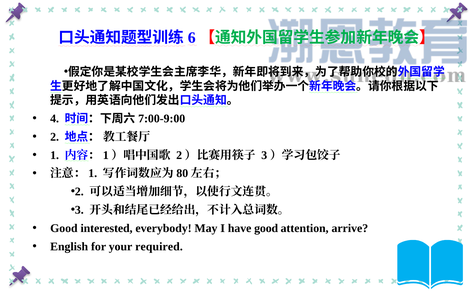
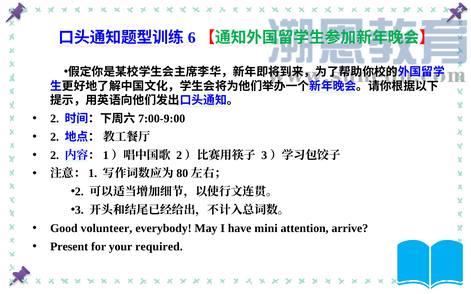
4 at (55, 119): 4 -> 2
1 at (55, 155): 1 -> 2
interested: interested -> volunteer
have good: good -> mini
English: English -> Present
